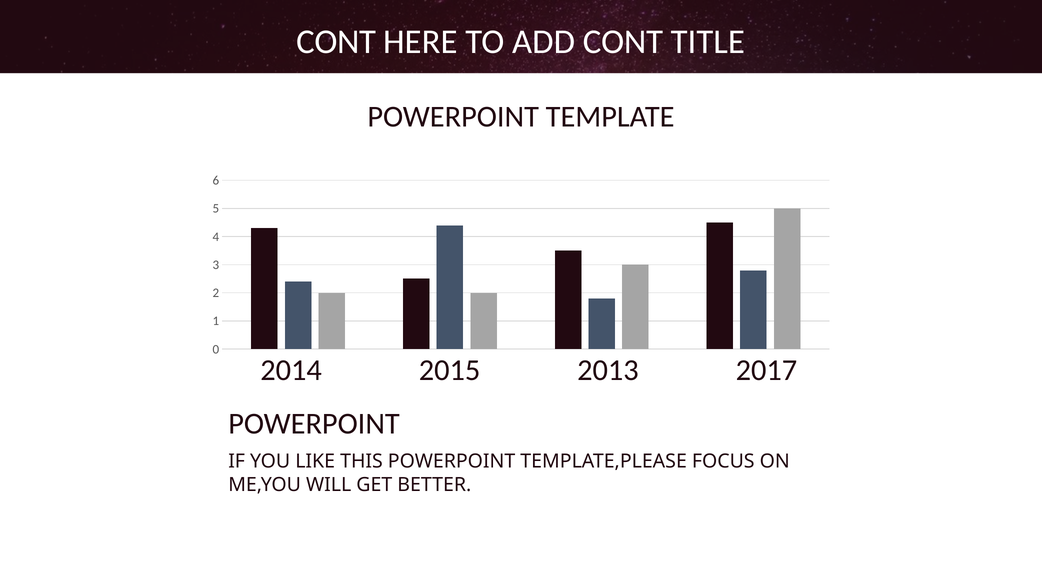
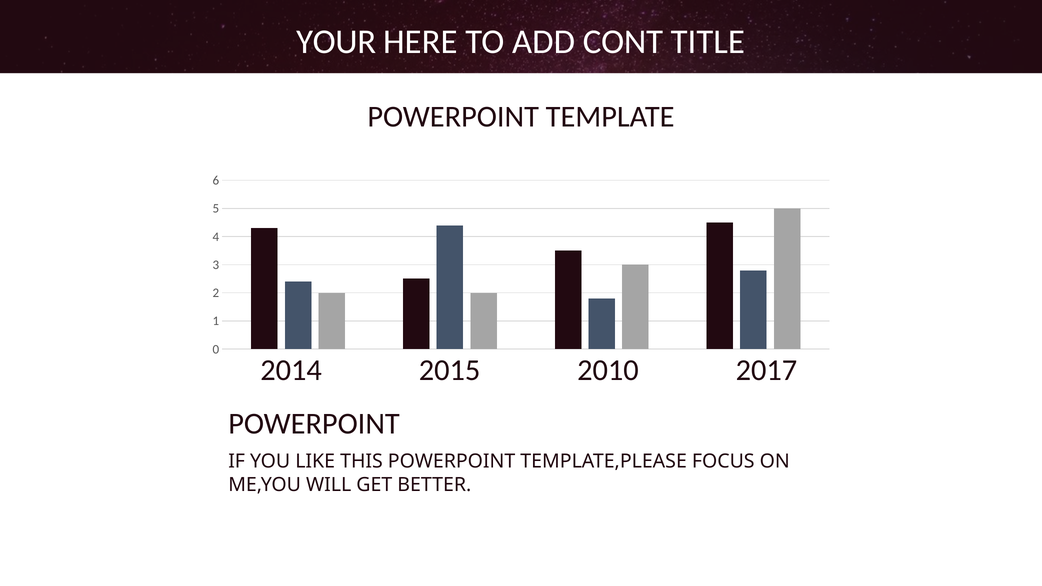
CONT at (336, 42): CONT -> YOUR
2013: 2013 -> 2010
